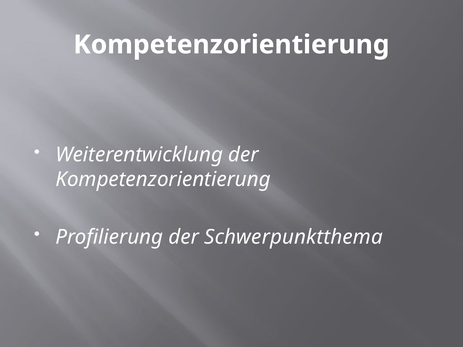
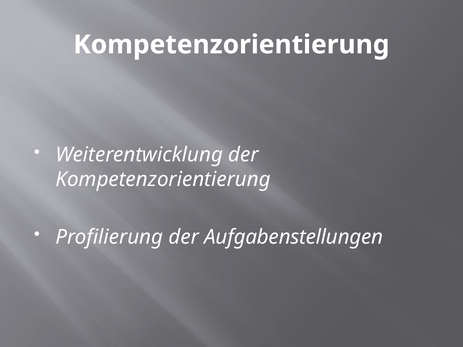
Schwerpunktthema: Schwerpunktthema -> Aufgabenstellungen
